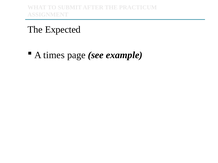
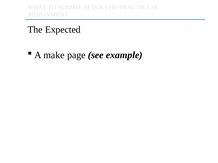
times: times -> make
